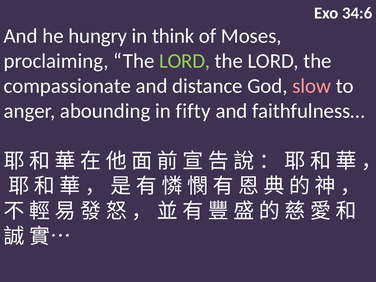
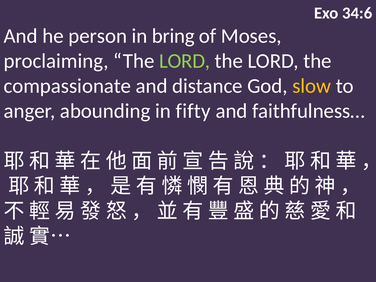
hungry: hungry -> person
think: think -> bring
slow colour: pink -> yellow
